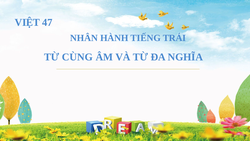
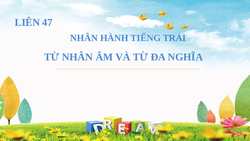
VIỆT: VIỆT -> LIÊN
TỪ CÙNG: CÙNG -> NHÂN
